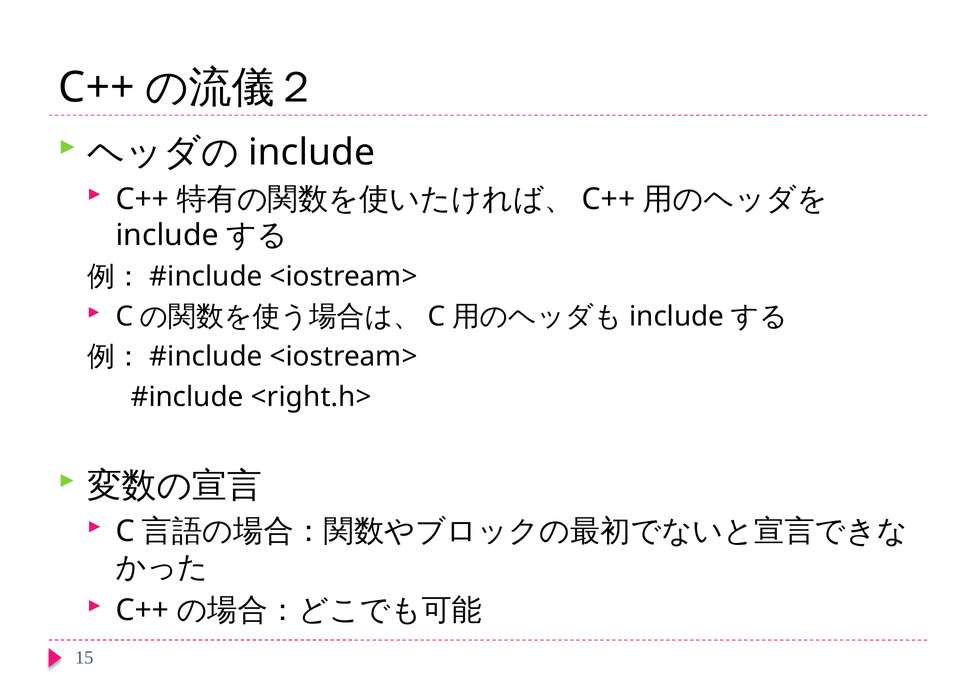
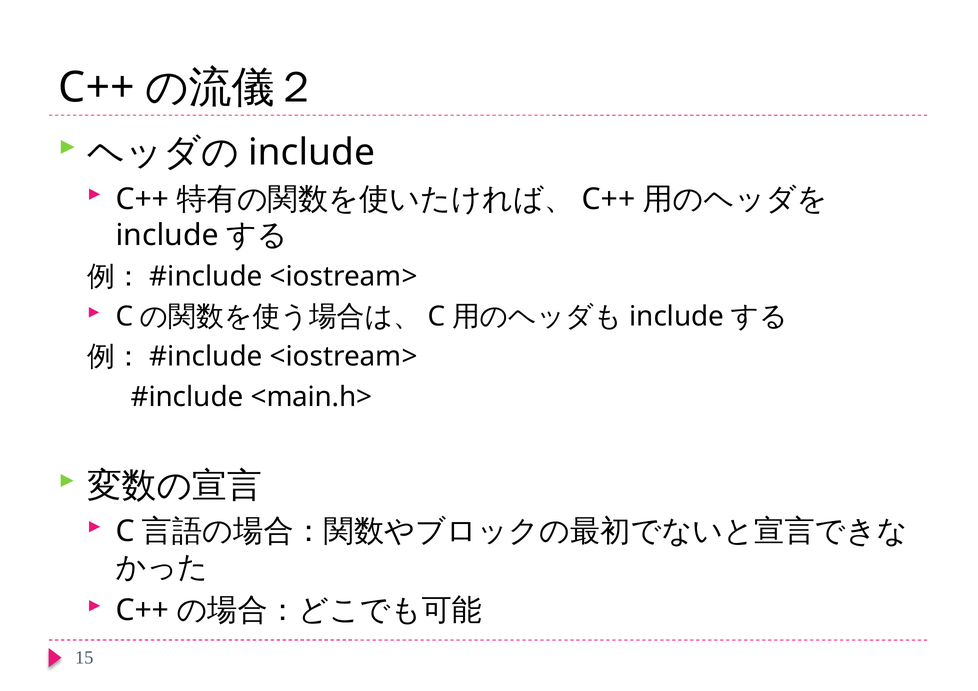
<right.h>: <right.h> -> <main.h>
